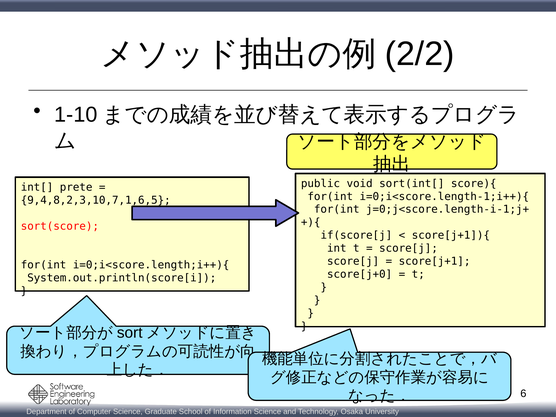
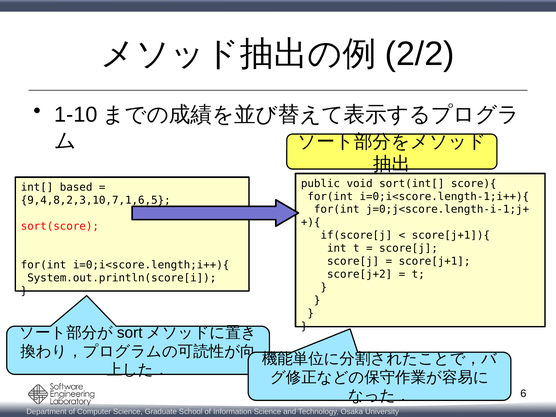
prete: prete -> based
score[j+0: score[j+0 -> score[j+2
